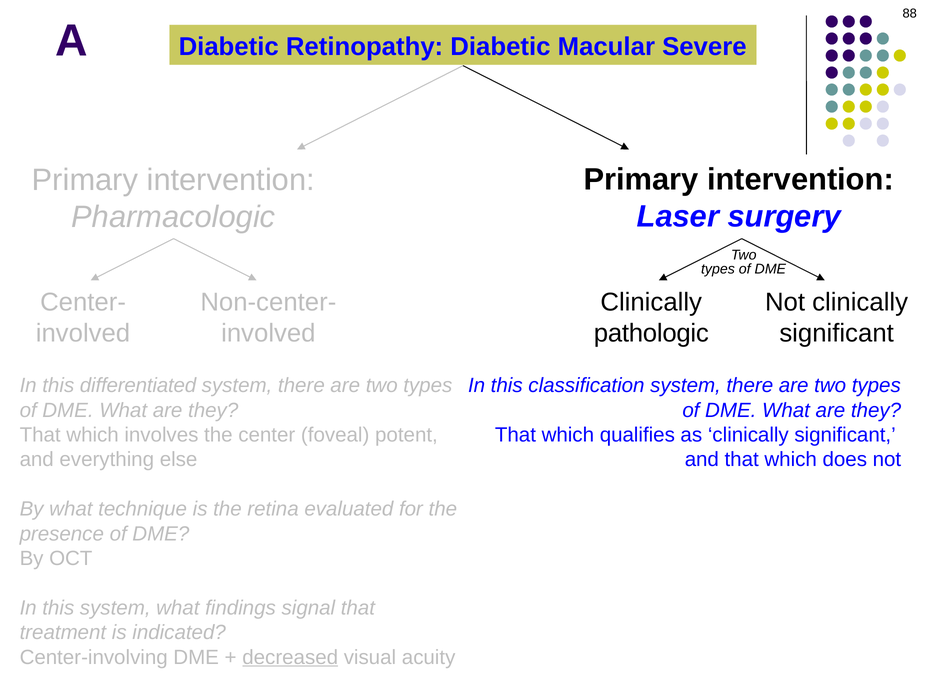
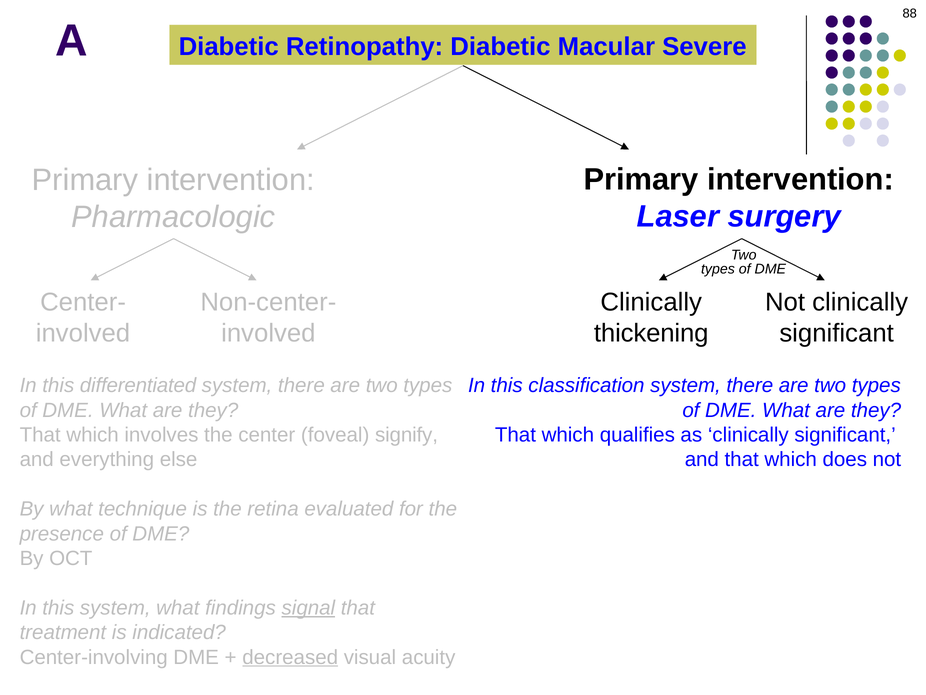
pathologic: pathologic -> thickening
potent: potent -> signify
signal underline: none -> present
